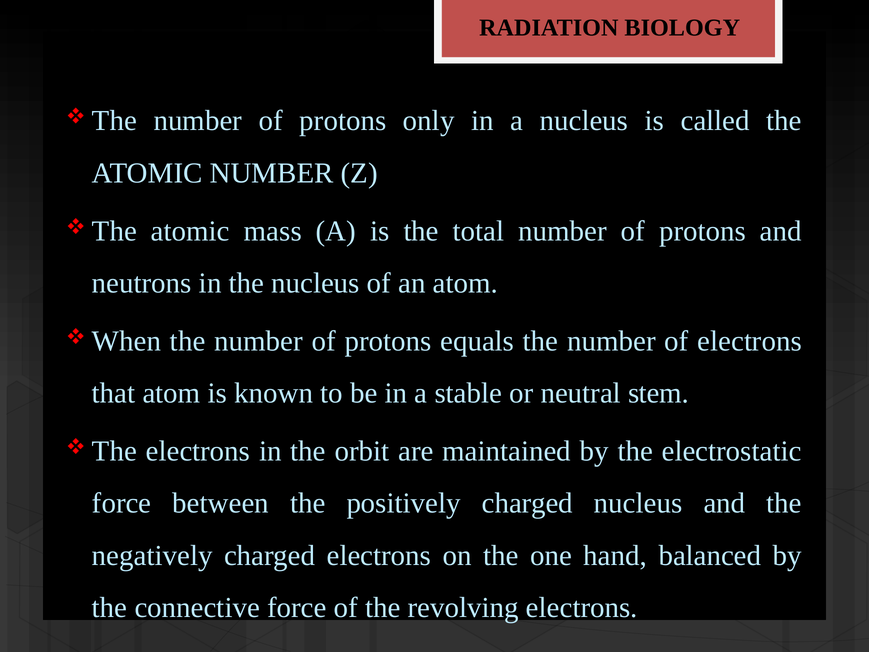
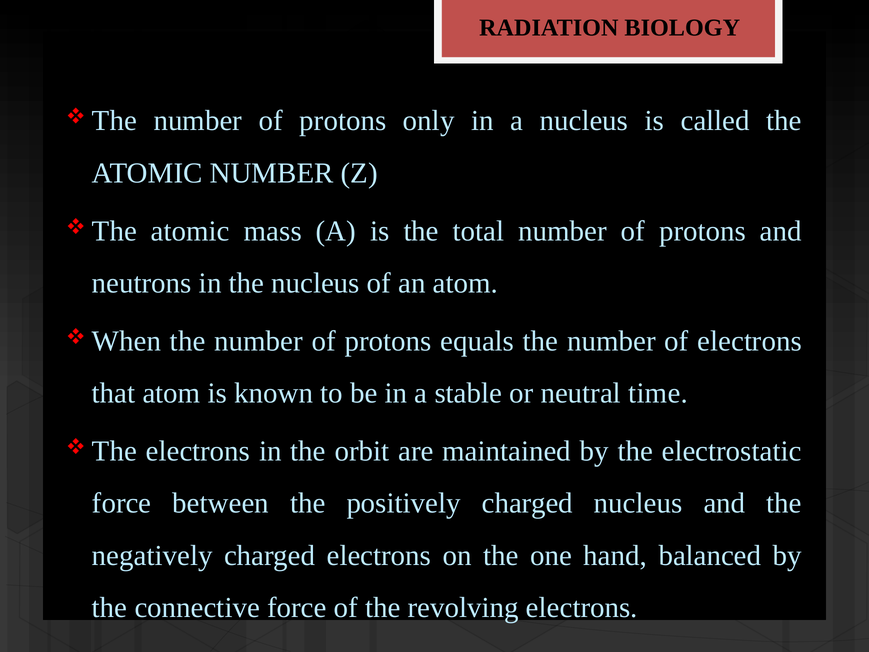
stem: stem -> time
